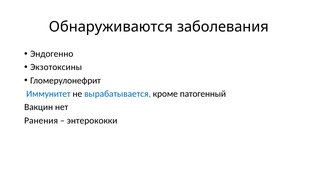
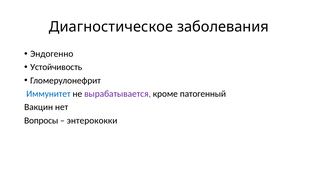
Обнаруживаются: Обнаруживаются -> Диагностическое
Экзотоксины: Экзотоксины -> Устойчивость
вырабатывается colour: blue -> purple
Ранения: Ранения -> Вопросы
